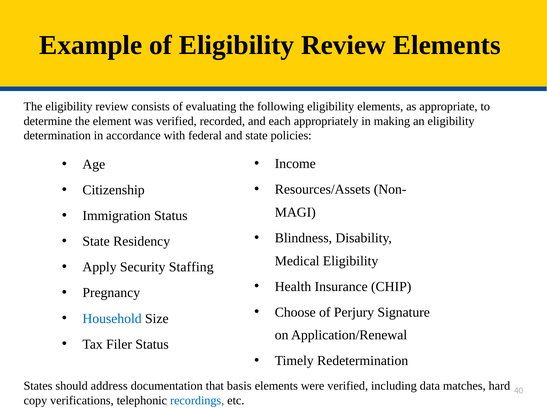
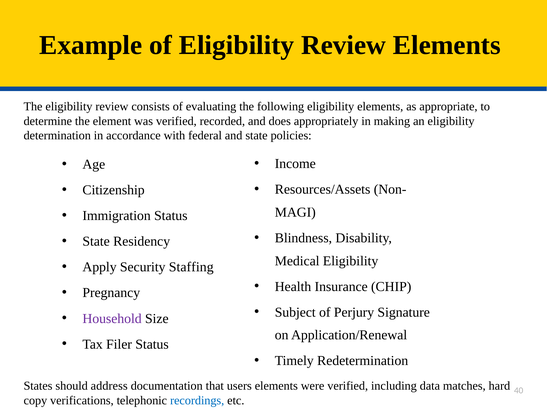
each: each -> does
Choose: Choose -> Subject
Household colour: blue -> purple
basis: basis -> users
